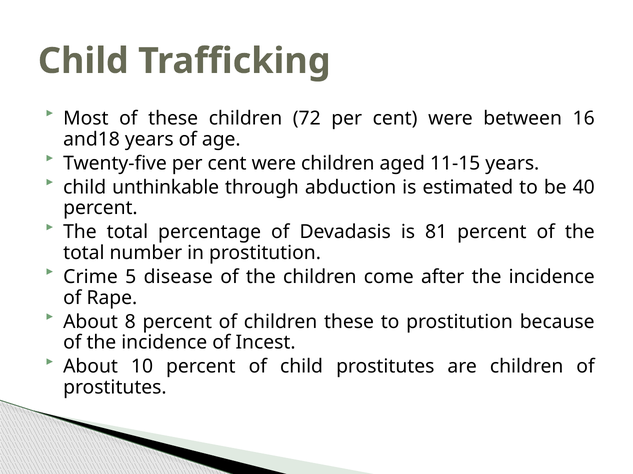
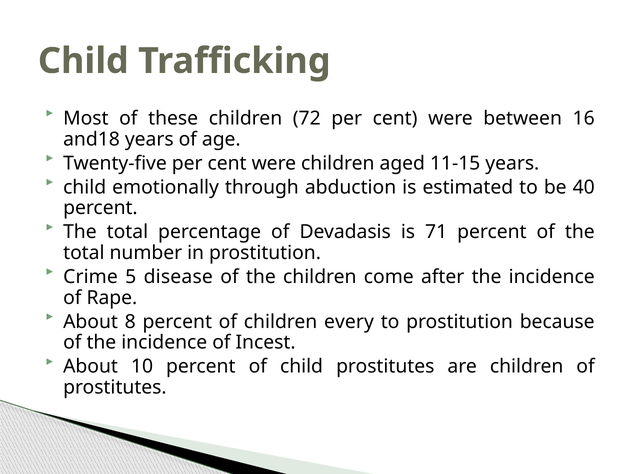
unthinkable: unthinkable -> emotionally
81: 81 -> 71
children these: these -> every
